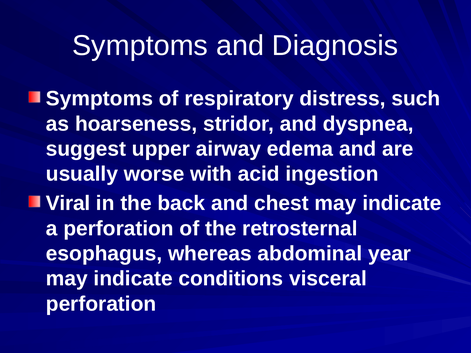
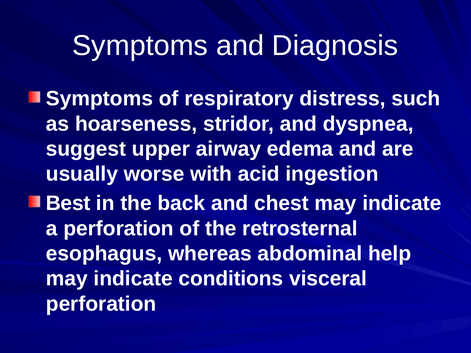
Viral: Viral -> Best
year: year -> help
